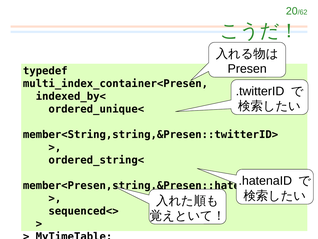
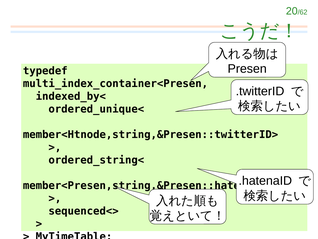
member<String,string,&Presen::twitterID>: member<String,string,&Presen::twitterID> -> member<Htnode,string,&Presen::twitterID>
